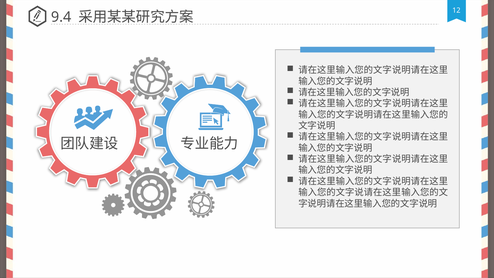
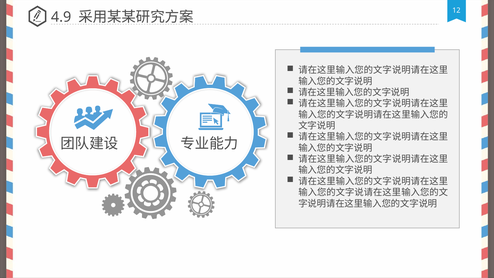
9.4: 9.4 -> 4.9
